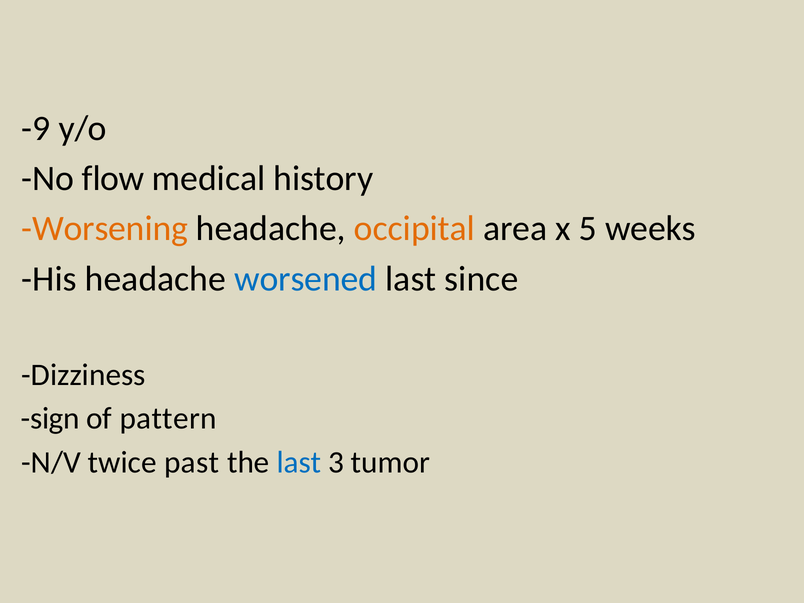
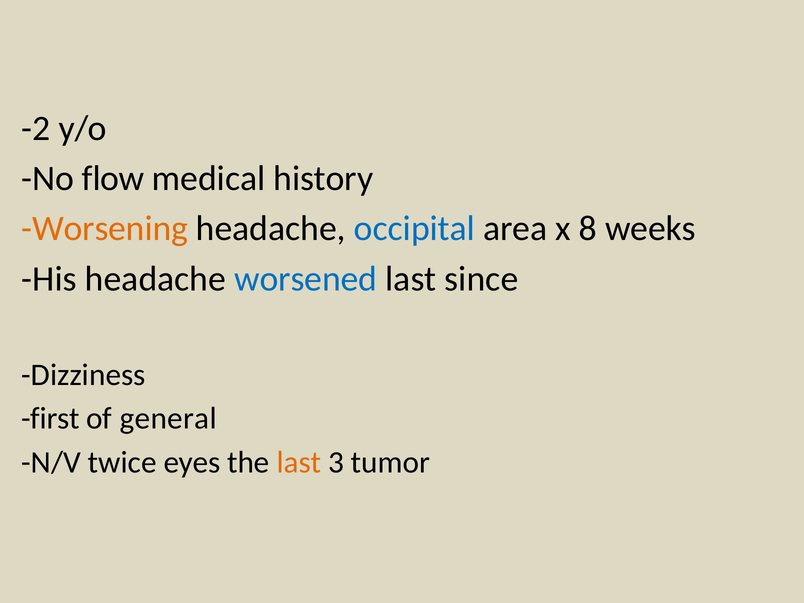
-9: -9 -> -2
occipital colour: orange -> blue
5: 5 -> 8
sign: sign -> first
pattern: pattern -> general
past: past -> eyes
last at (299, 462) colour: blue -> orange
